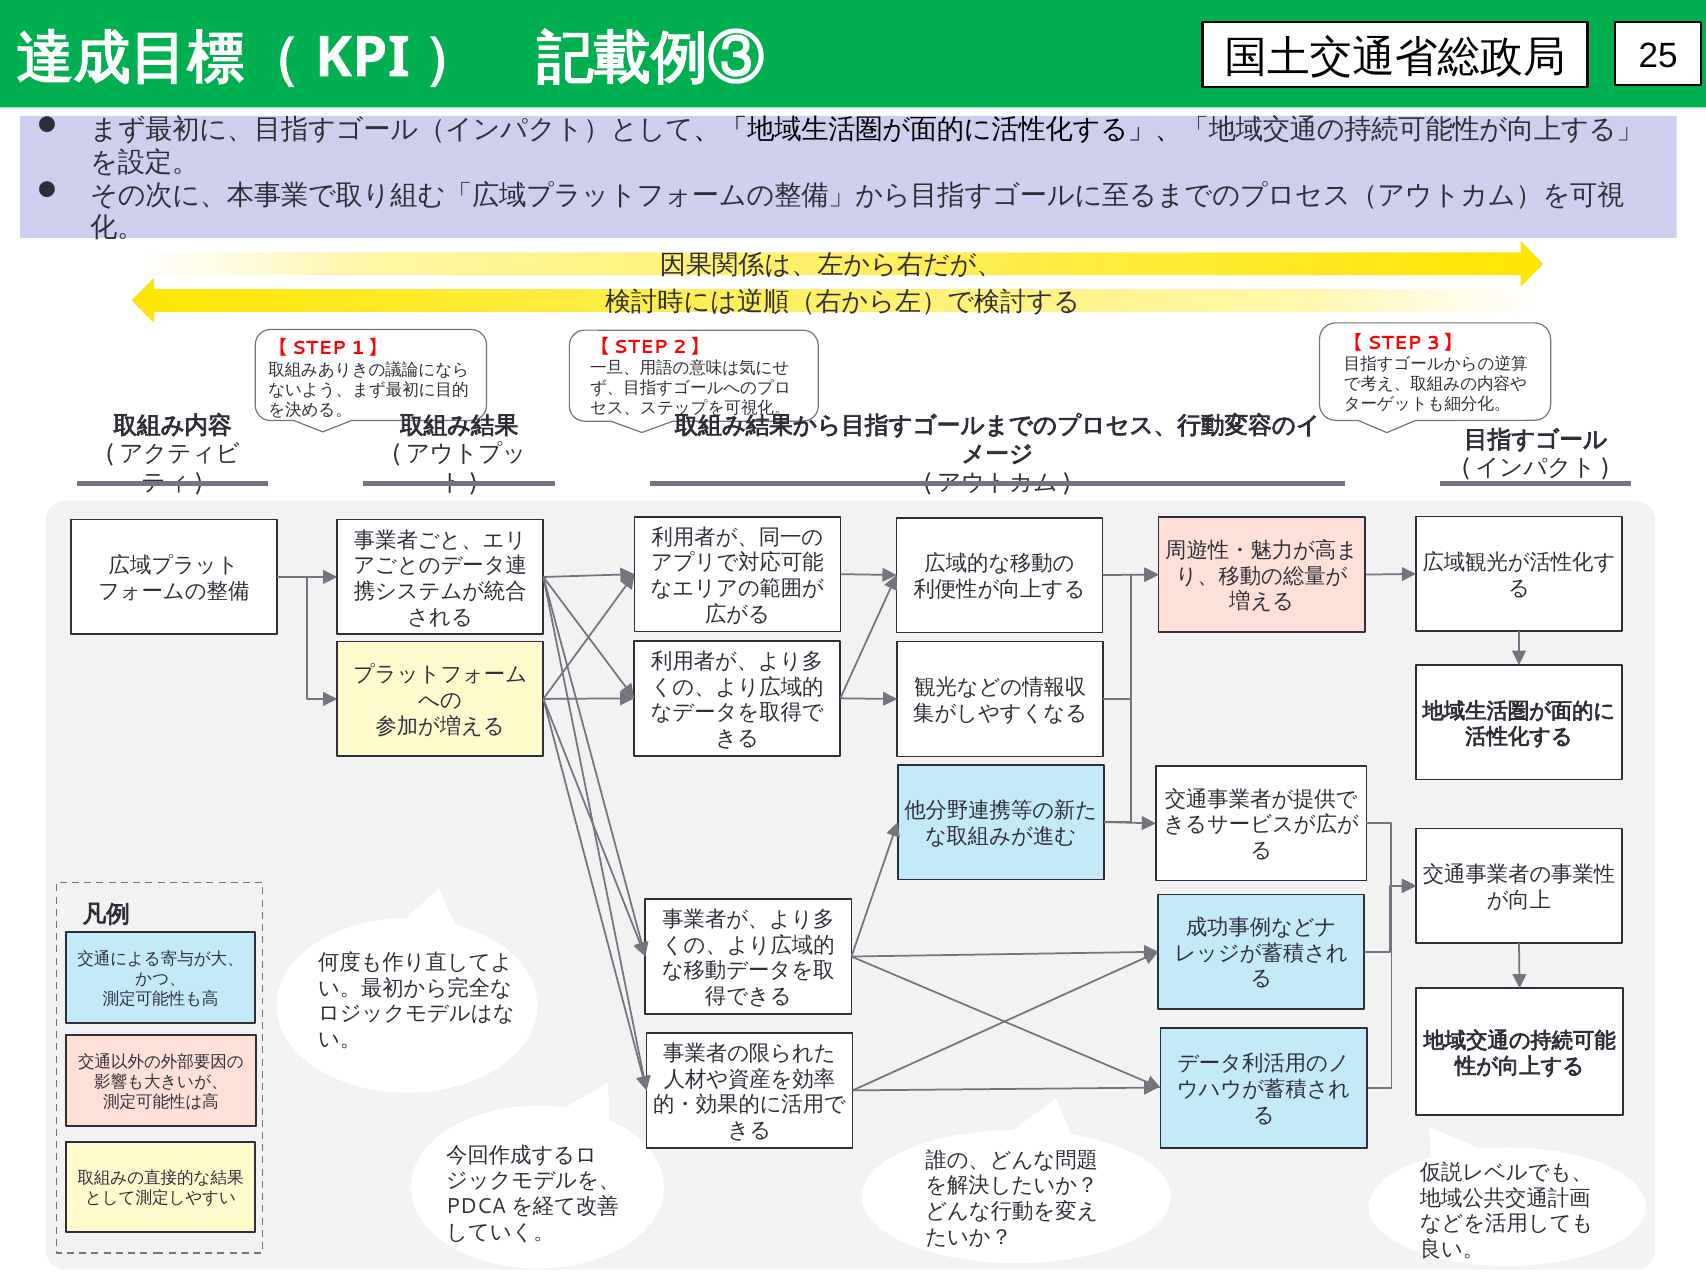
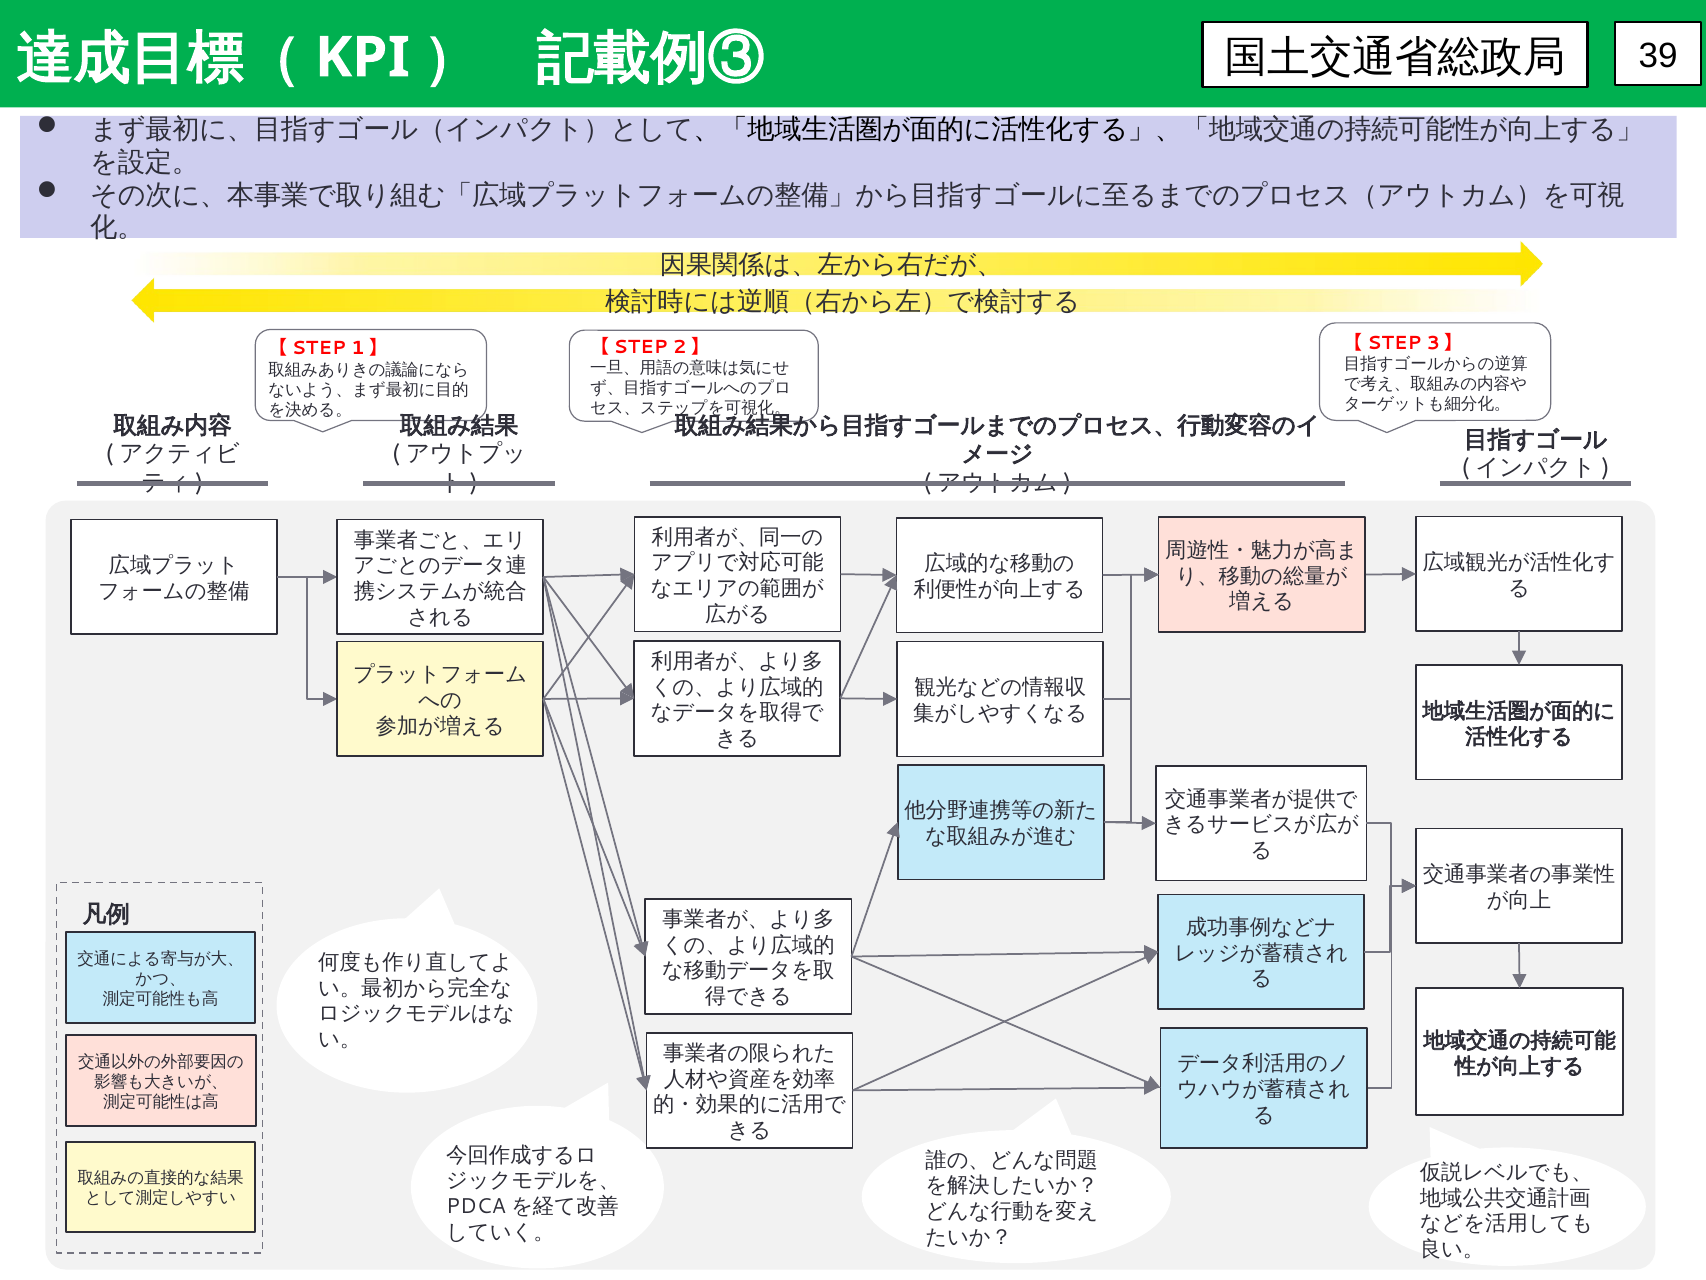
25: 25 -> 39
